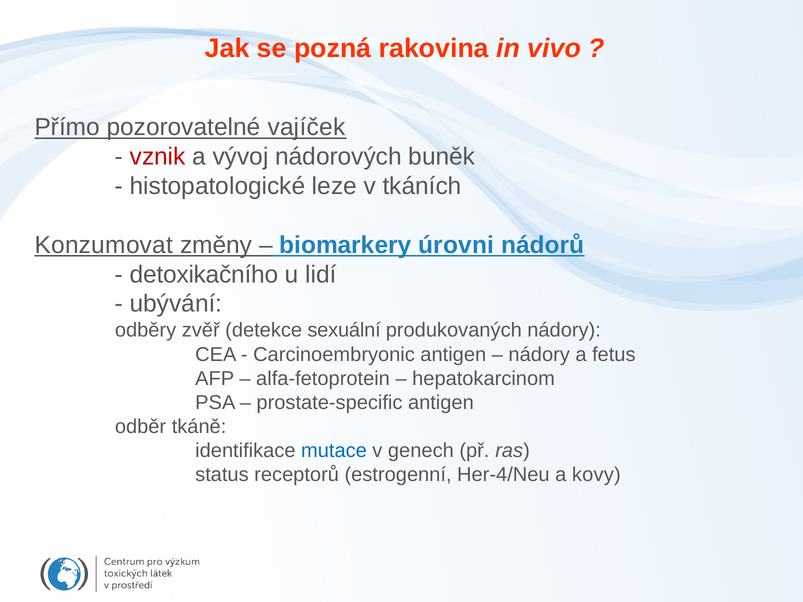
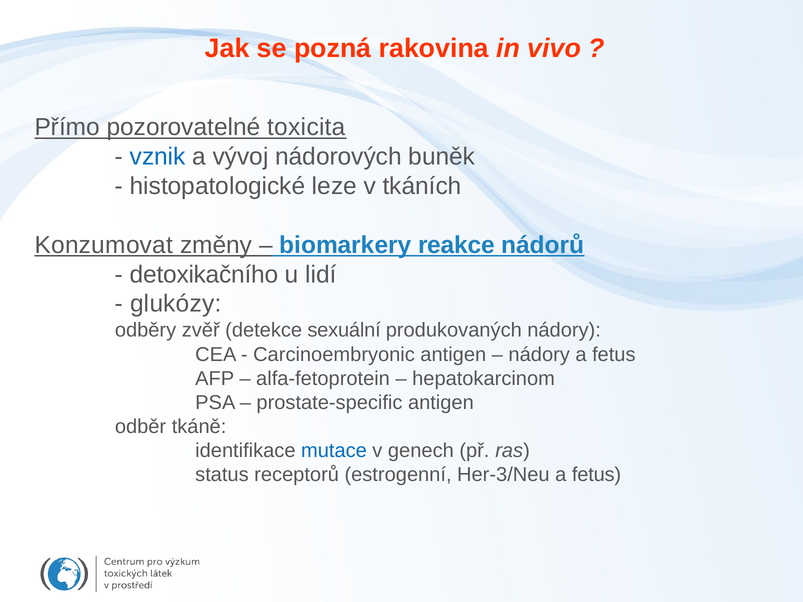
vajíček: vajíček -> toxicita
vznik colour: red -> blue
úrovni: úrovni -> reakce
ubývání: ubývání -> glukózy
Her-4/Neu: Her-4/Neu -> Her-3/Neu
kovy at (596, 475): kovy -> fetus
